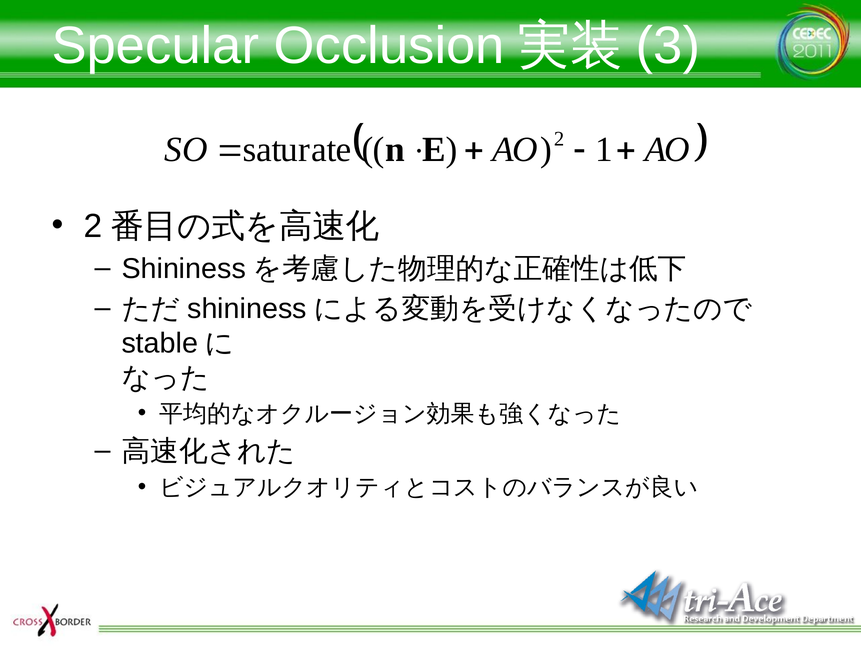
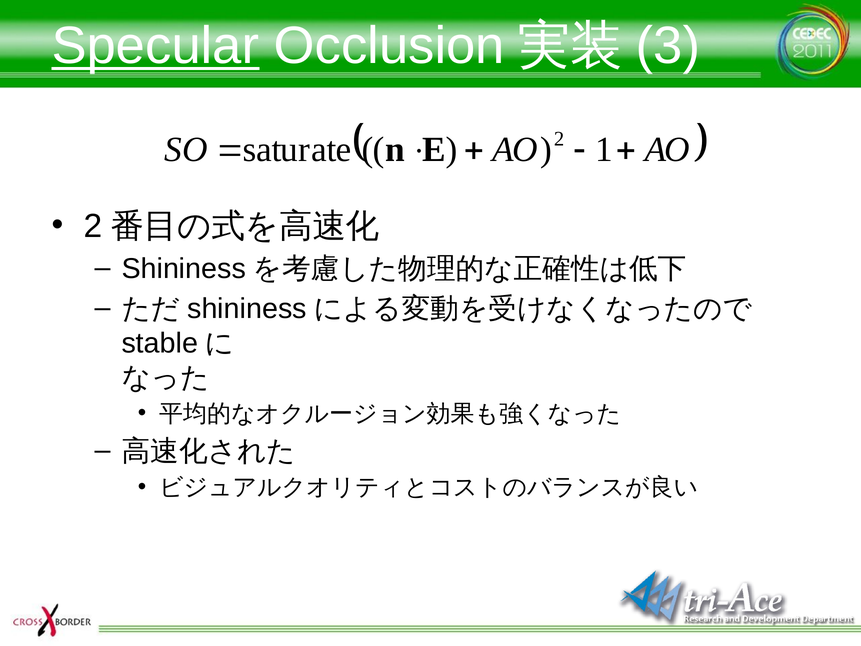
Specular underline: none -> present
